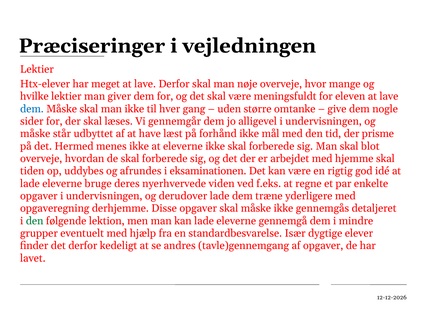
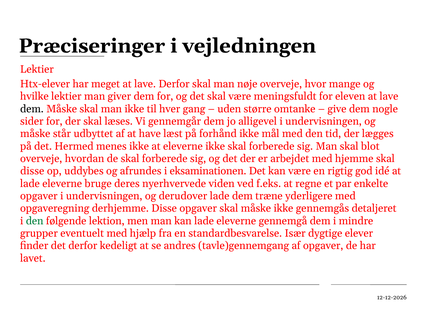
dem at (32, 109) colour: blue -> black
prisme: prisme -> lægges
tiden at (32, 171): tiden -> disse
